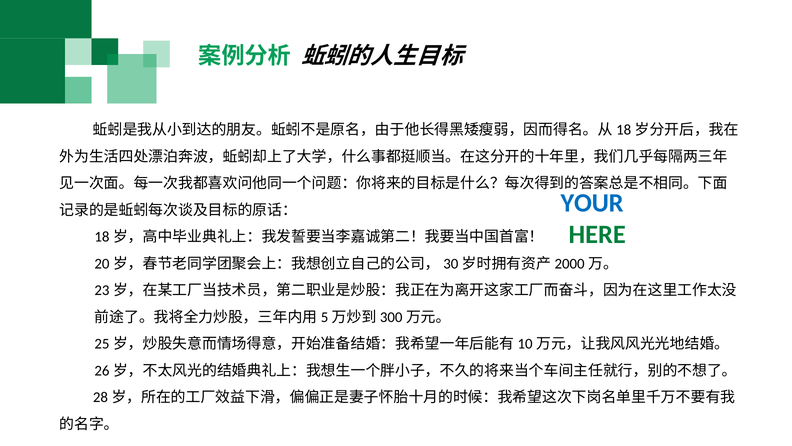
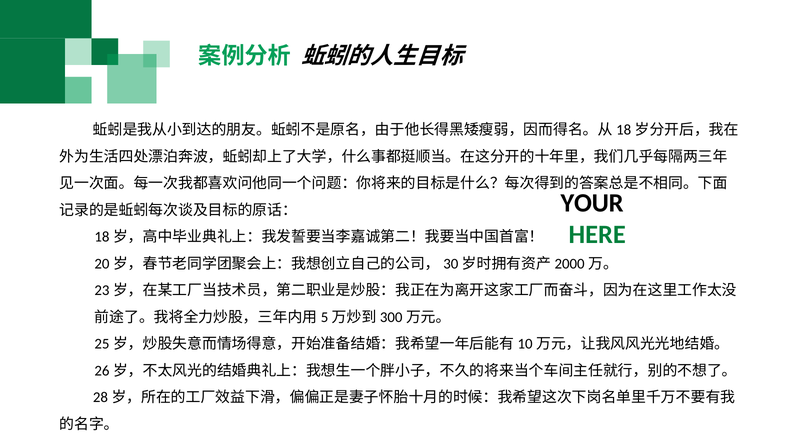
YOUR colour: blue -> black
